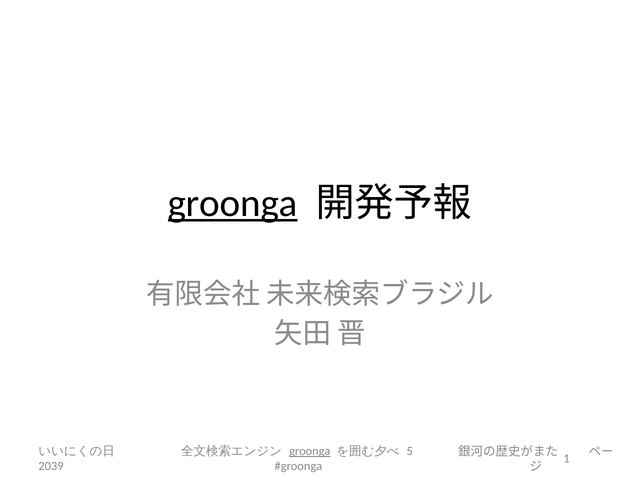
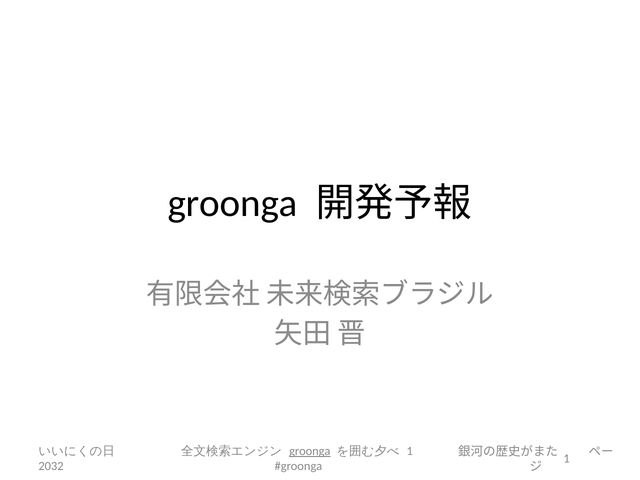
groonga at (233, 203) underline: present -> none
5 at (410, 451): 5 -> 1
2039: 2039 -> 2032
